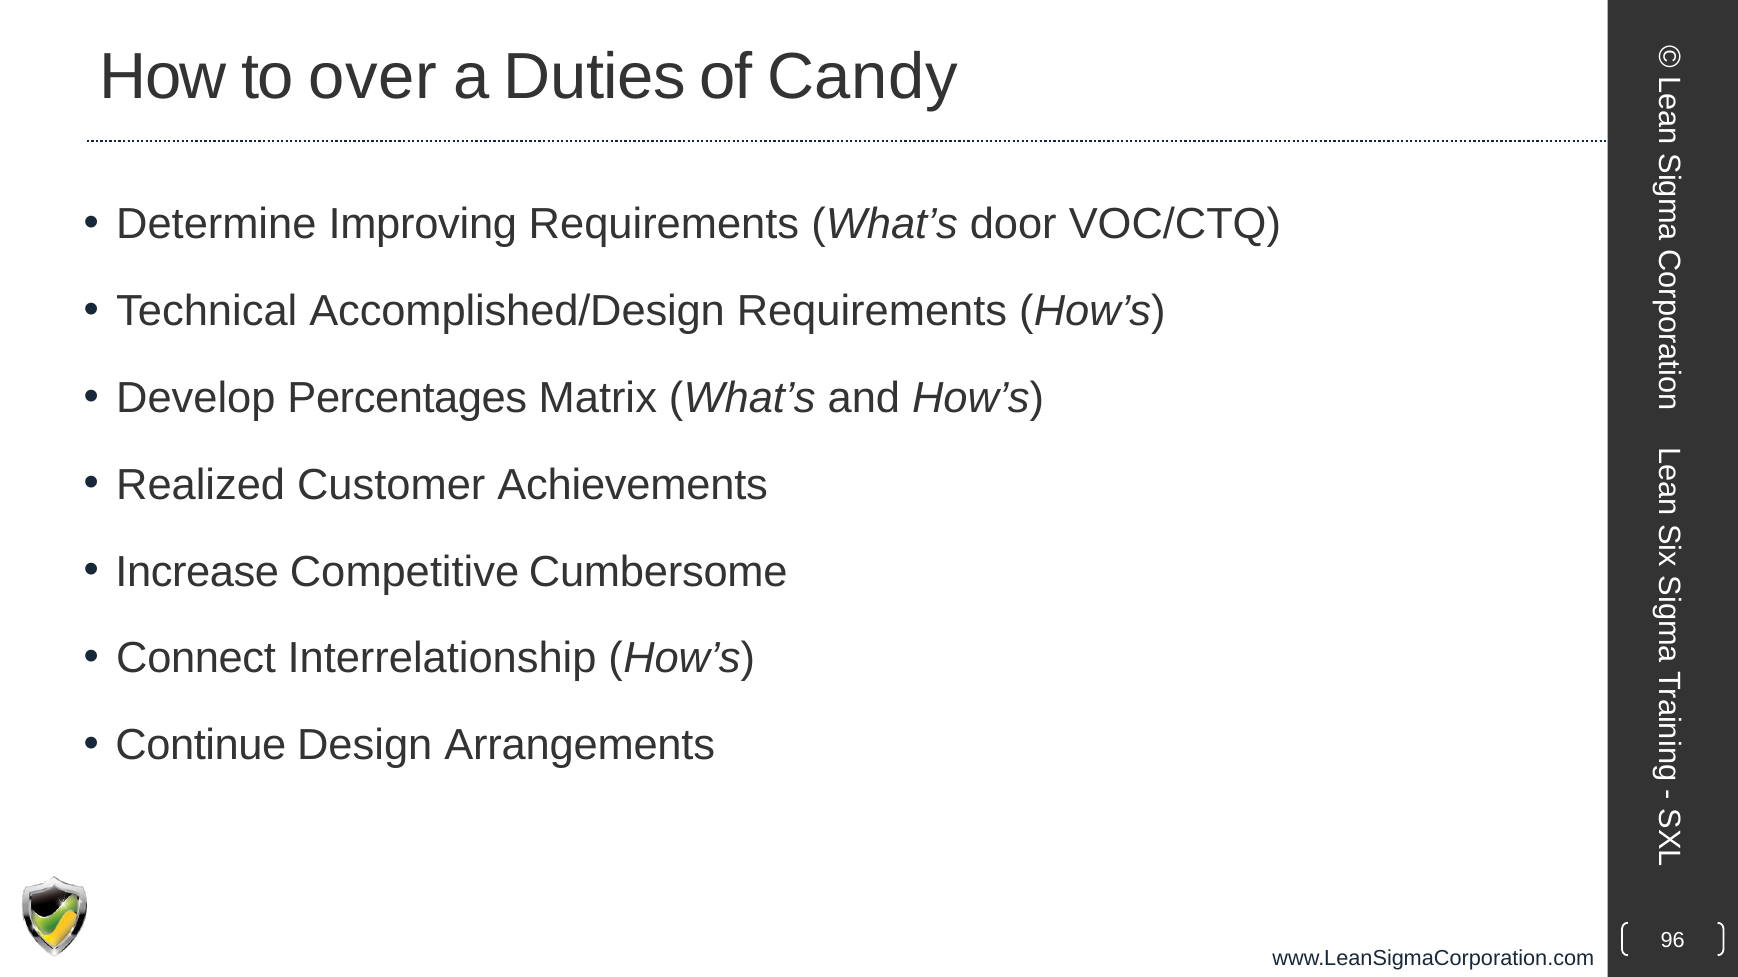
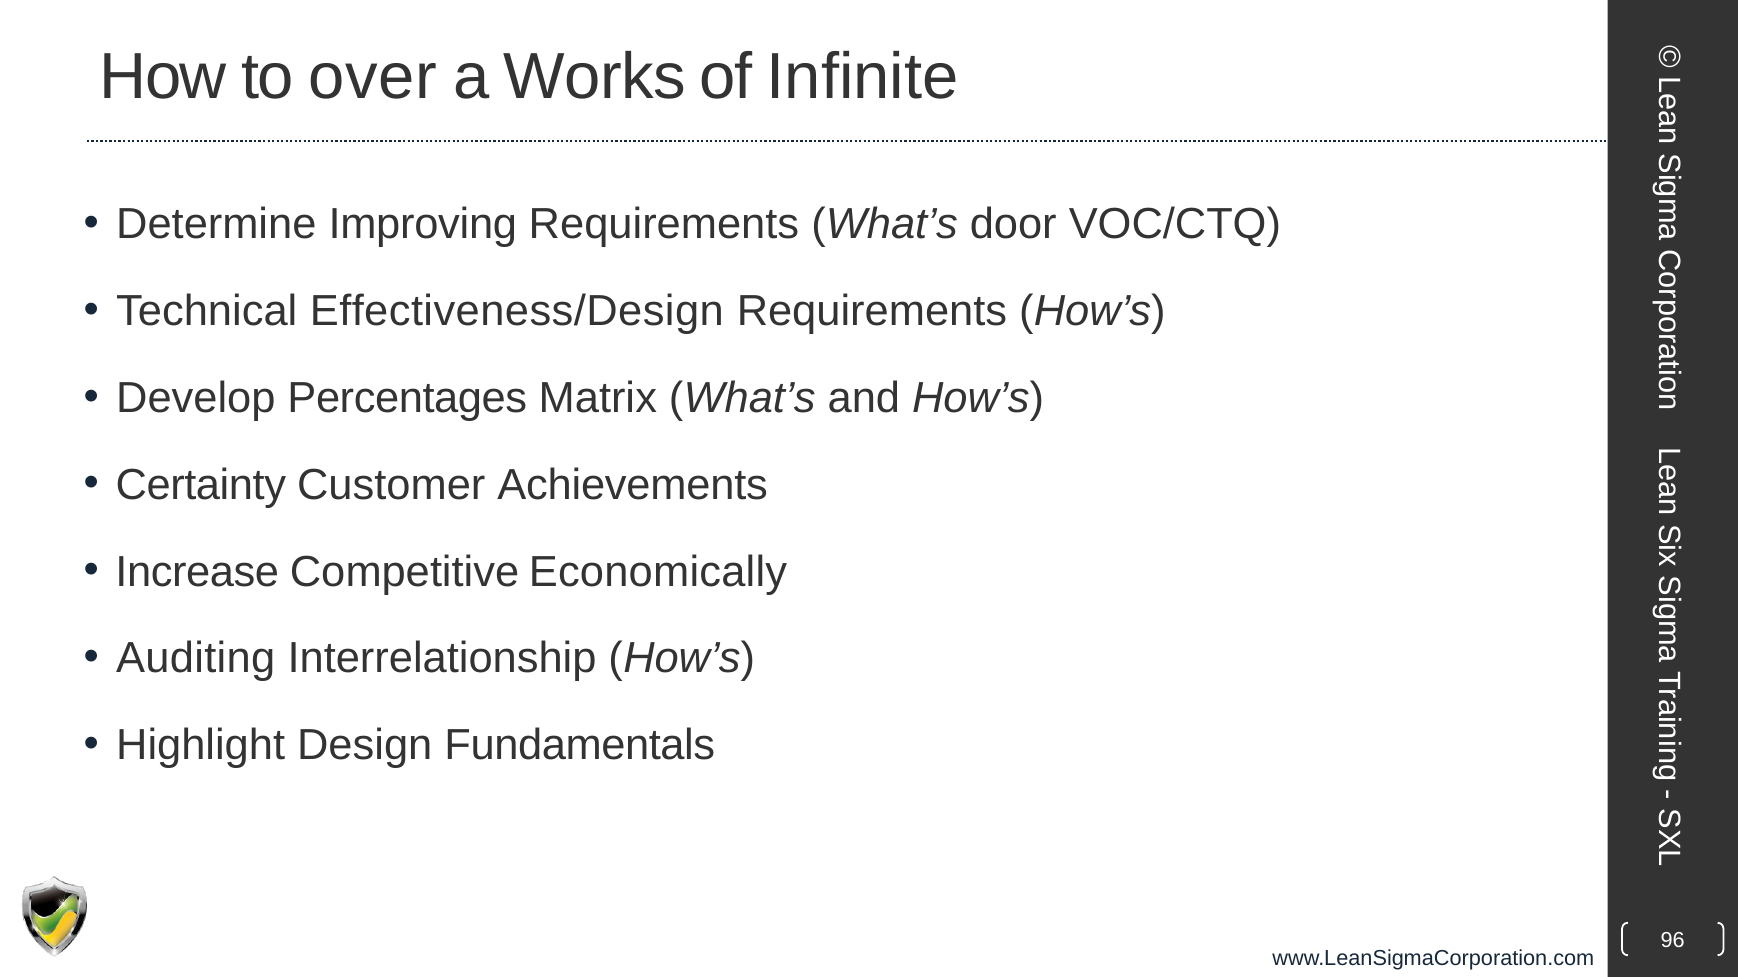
Duties: Duties -> Works
Candy: Candy -> Infinite
Accomplished/Design: Accomplished/Design -> Effectiveness/Design
Realized: Realized -> Certainty
Cumbersome: Cumbersome -> Economically
Connect: Connect -> Auditing
Continue: Continue -> Highlight
Arrangements: Arrangements -> Fundamentals
